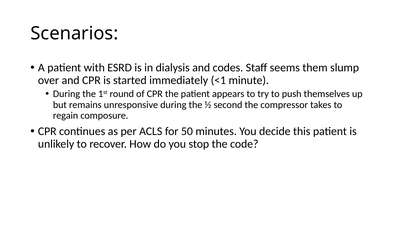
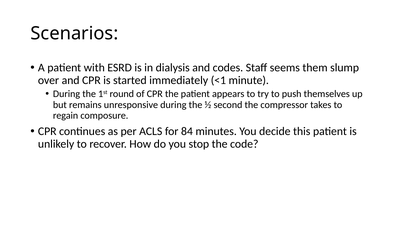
50: 50 -> 84
